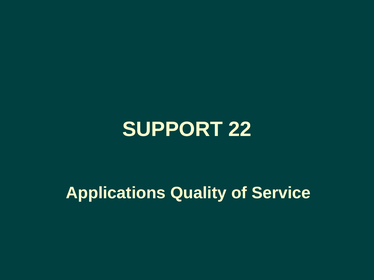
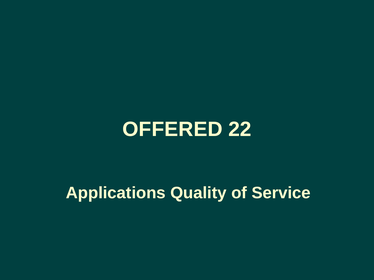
SUPPORT: SUPPORT -> OFFERED
